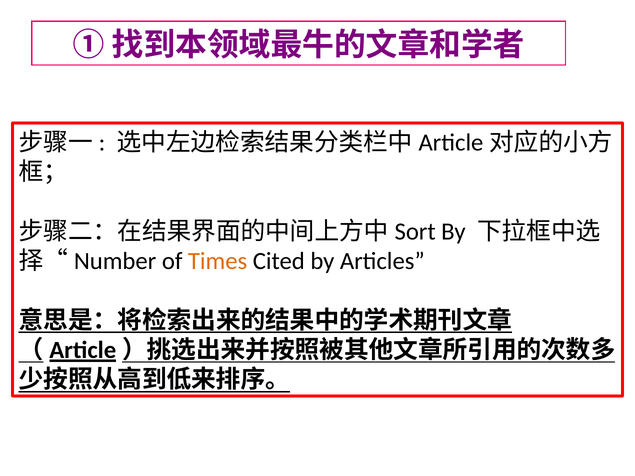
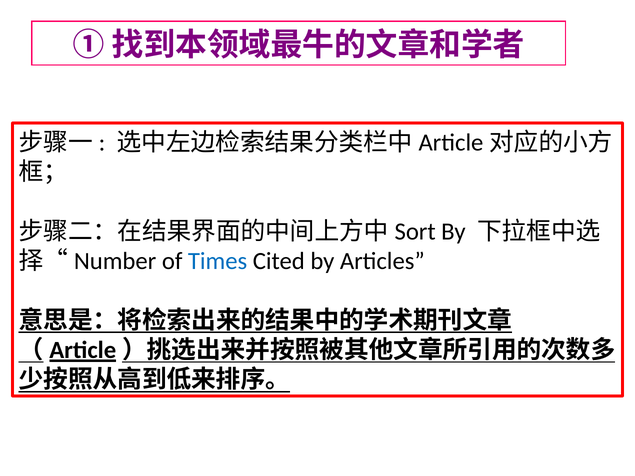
Times colour: orange -> blue
